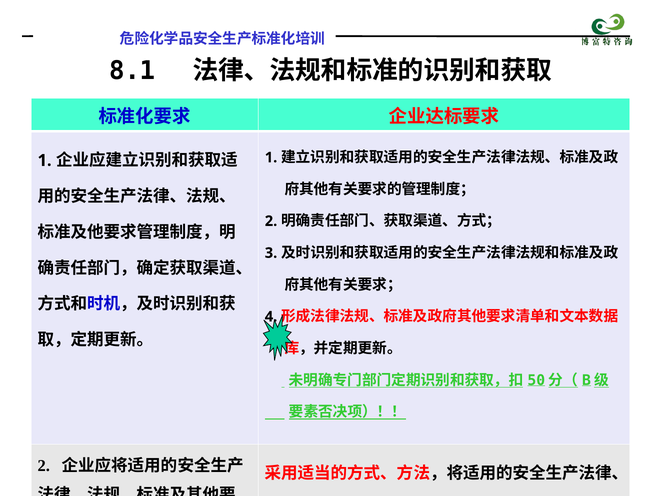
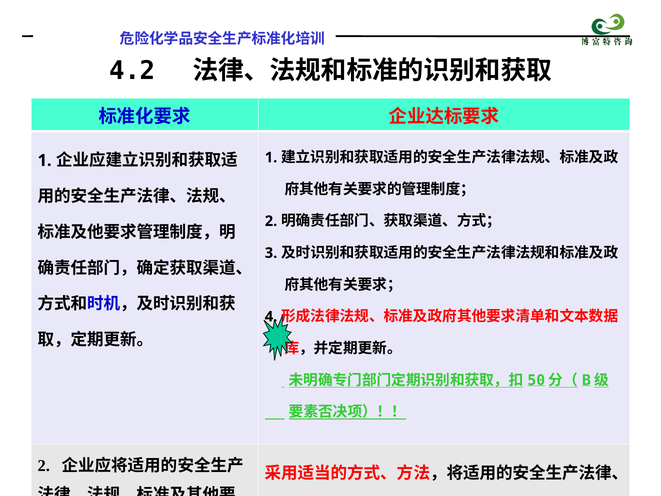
8.1: 8.1 -> 4.2
